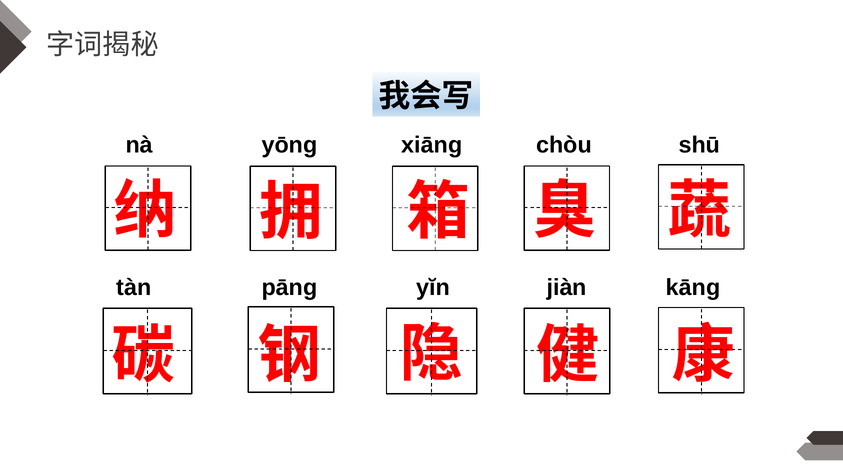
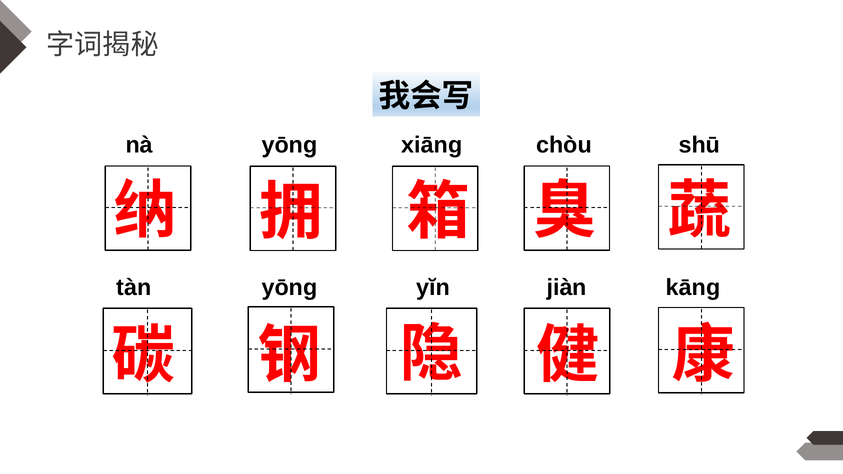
pāng at (290, 288): pāng -> yōng
